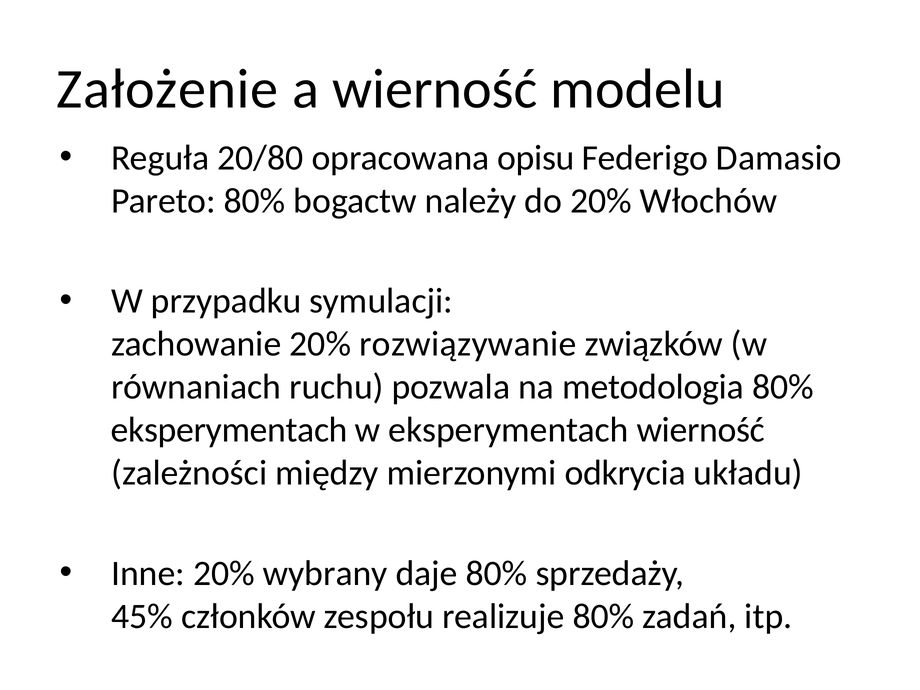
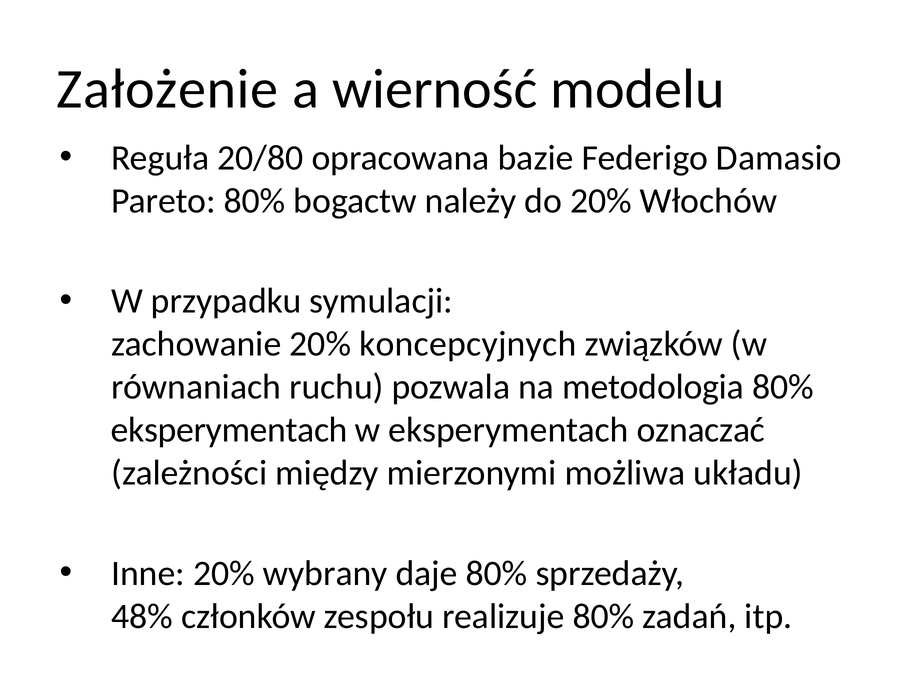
opisu: opisu -> bazie
rozwiązywanie: rozwiązywanie -> koncepcyjnych
eksperymentach wierność: wierność -> oznaczać
odkrycia: odkrycia -> możliwa
45%: 45% -> 48%
